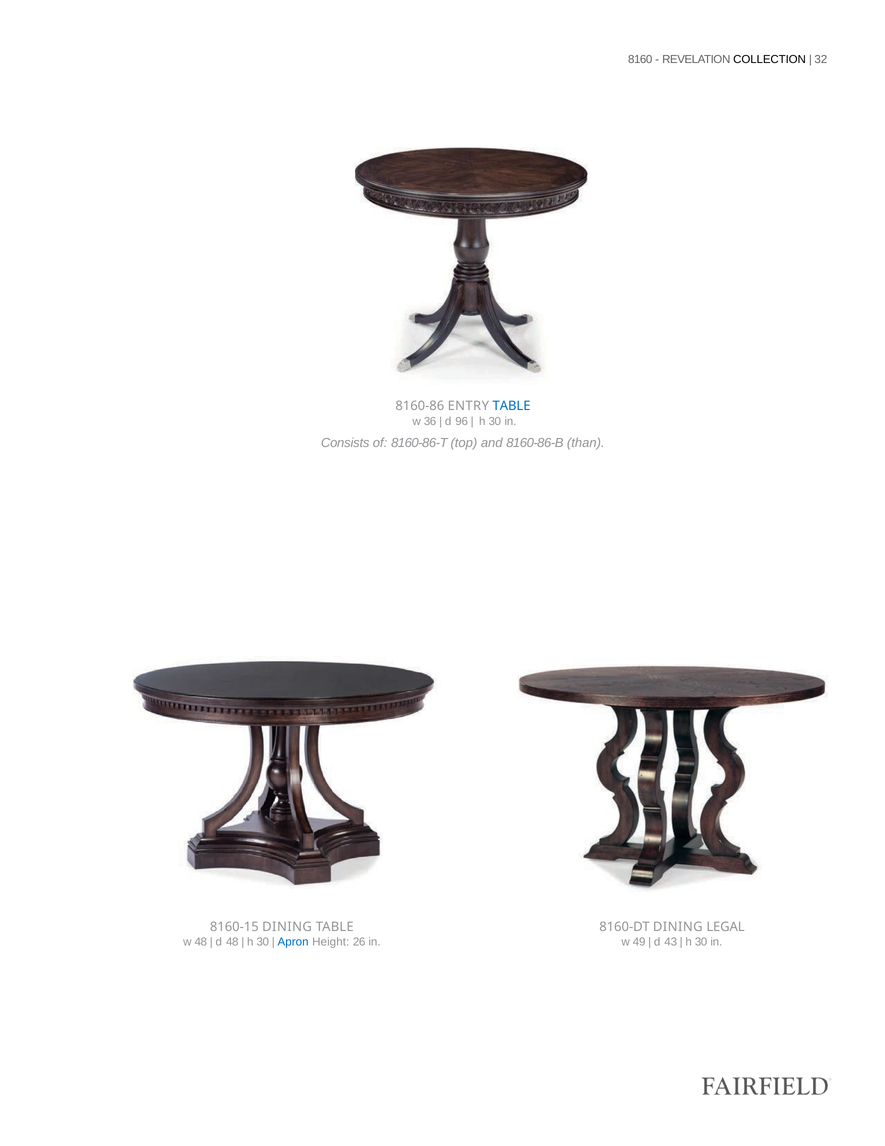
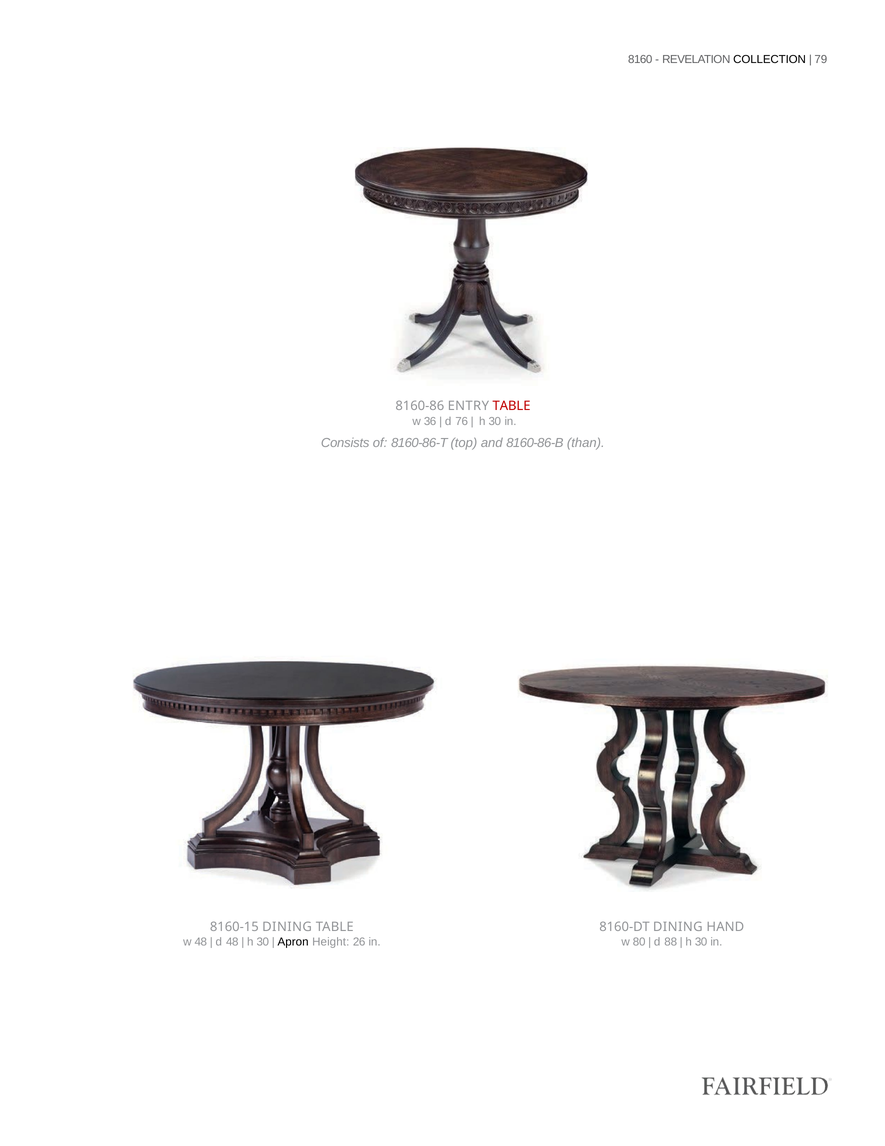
32: 32 -> 79
TABLE at (512, 406) colour: blue -> red
96: 96 -> 76
LEGAL: LEGAL -> HAND
Apron colour: blue -> black
49: 49 -> 80
43: 43 -> 88
